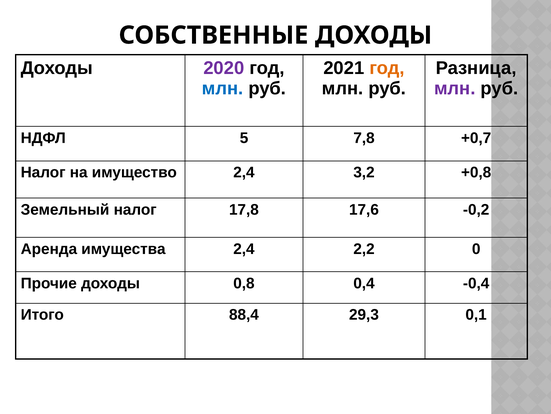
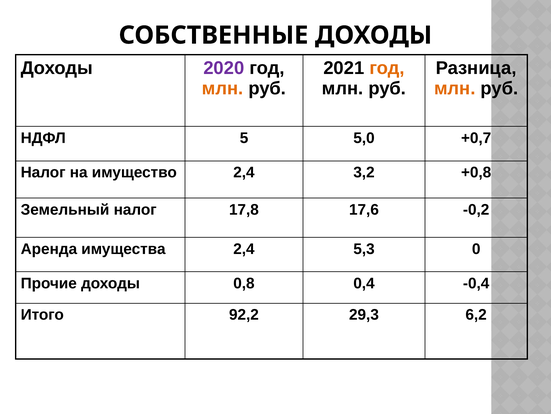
млн at (223, 88) colour: blue -> orange
млн at (455, 88) colour: purple -> orange
7,8: 7,8 -> 5,0
2,2: 2,2 -> 5,3
88,4: 88,4 -> 92,2
0,1: 0,1 -> 6,2
